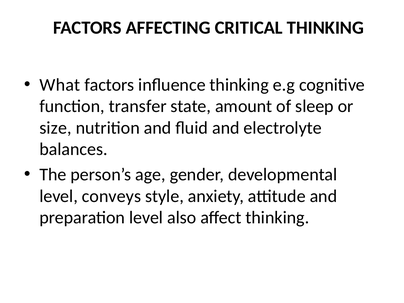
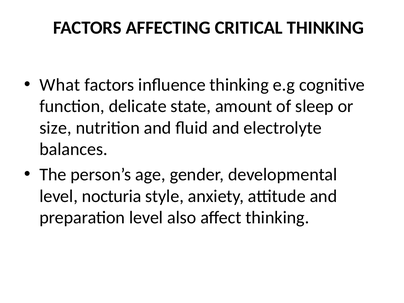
transfer: transfer -> delicate
conveys: conveys -> nocturia
